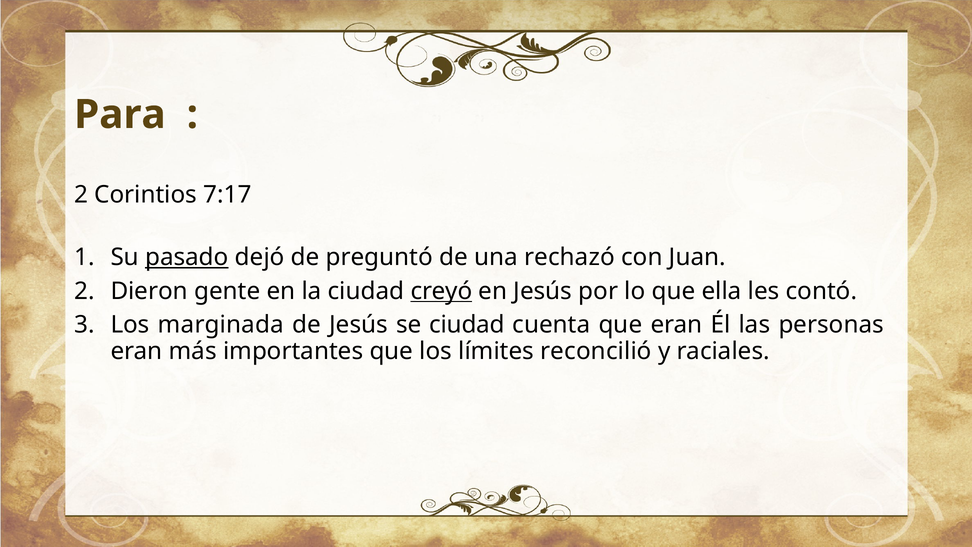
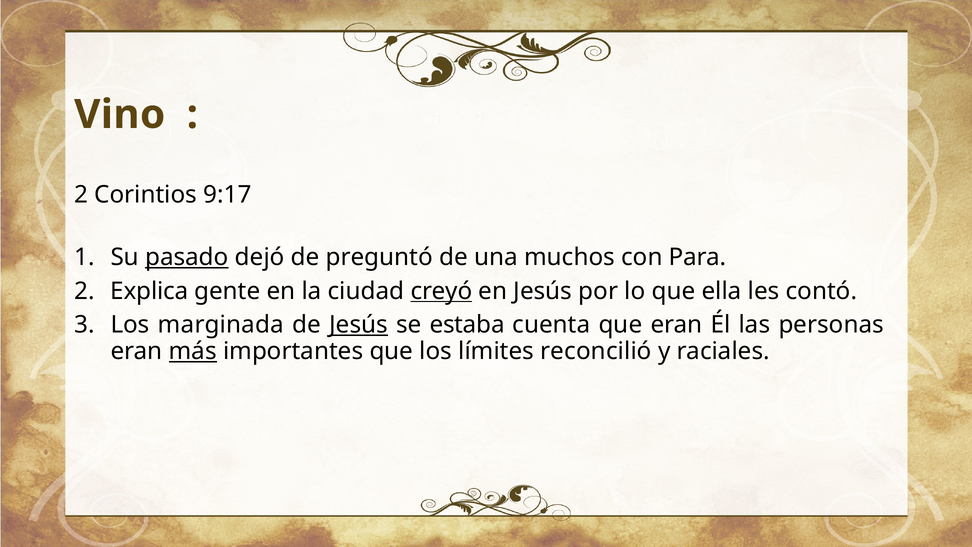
Para: Para -> Vino
7:17: 7:17 -> 9:17
rechazó: rechazó -> muchos
Juan: Juan -> Para
Dieron: Dieron -> Explica
Jesús at (359, 325) underline: none -> present
se ciudad: ciudad -> estaba
más underline: none -> present
